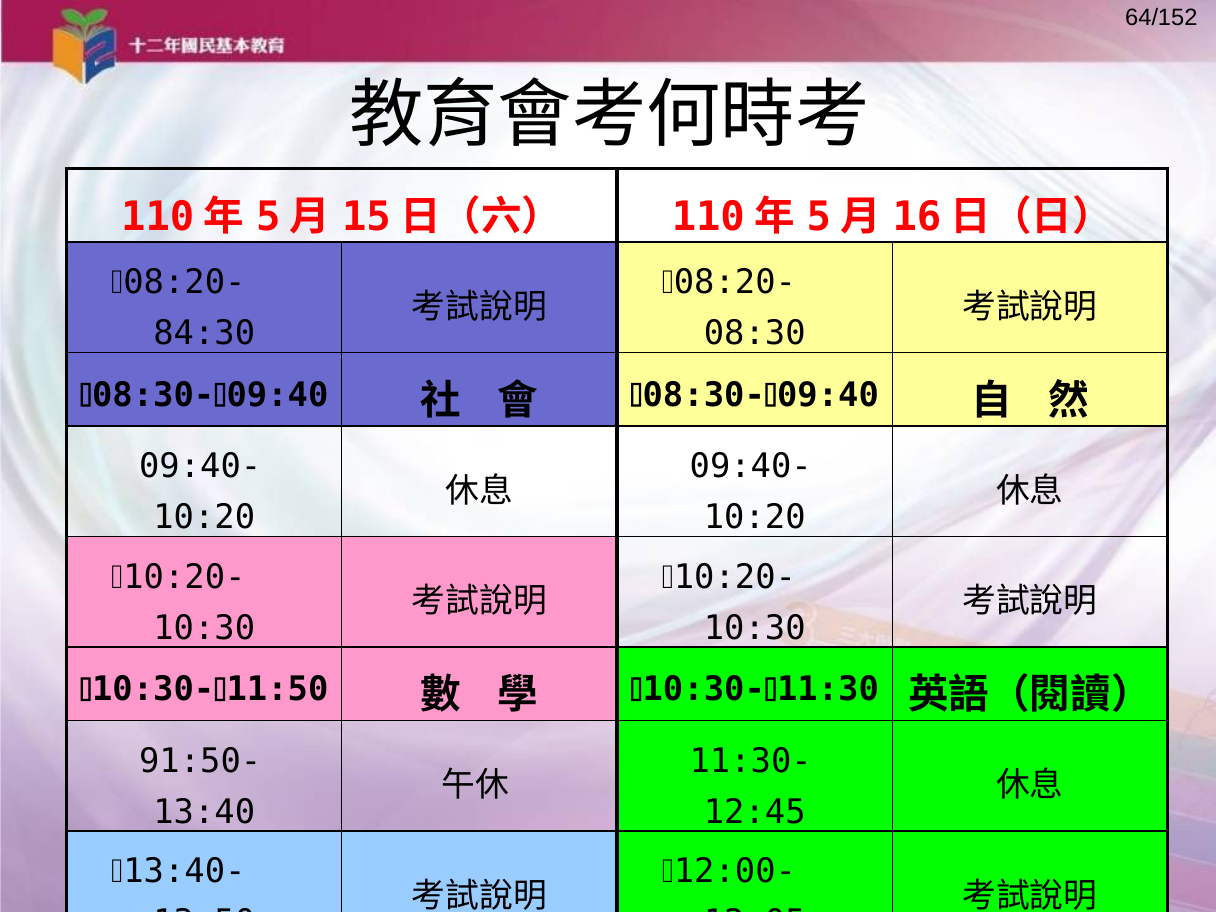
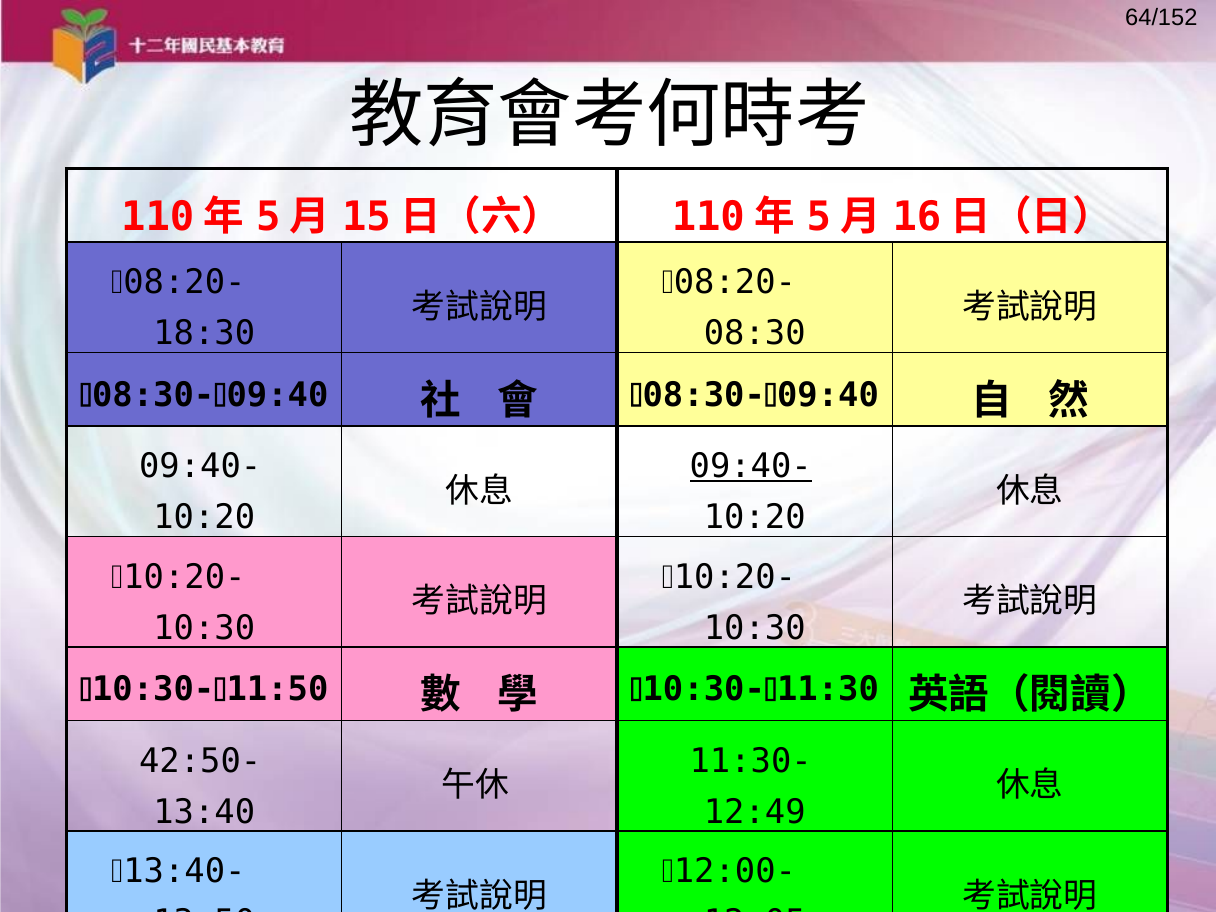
84:30: 84:30 -> 18:30
09:40- at (751, 467) underline: none -> present
91:50-: 91:50- -> 42:50-
12:45: 12:45 -> 12:49
